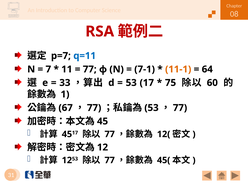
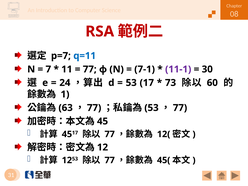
11-1 colour: orange -> purple
64: 64 -> 30
33: 33 -> 24
75: 75 -> 73
67: 67 -> 63
